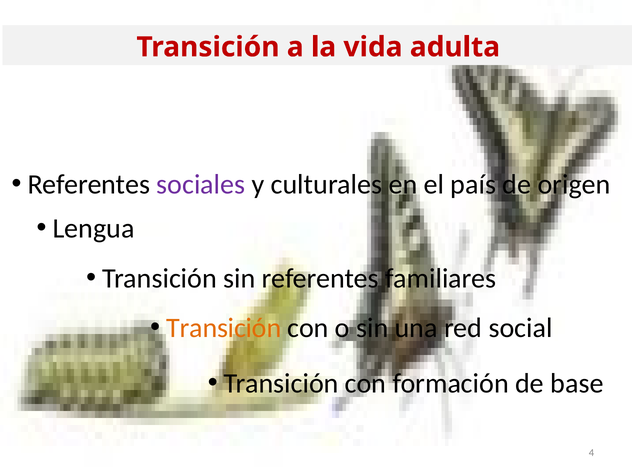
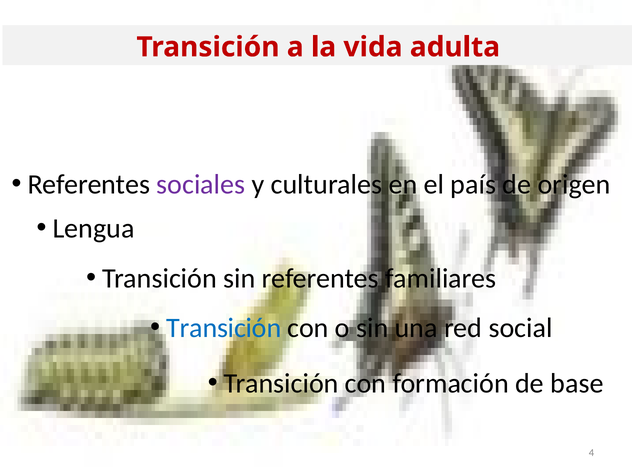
Transición at (224, 328) colour: orange -> blue
